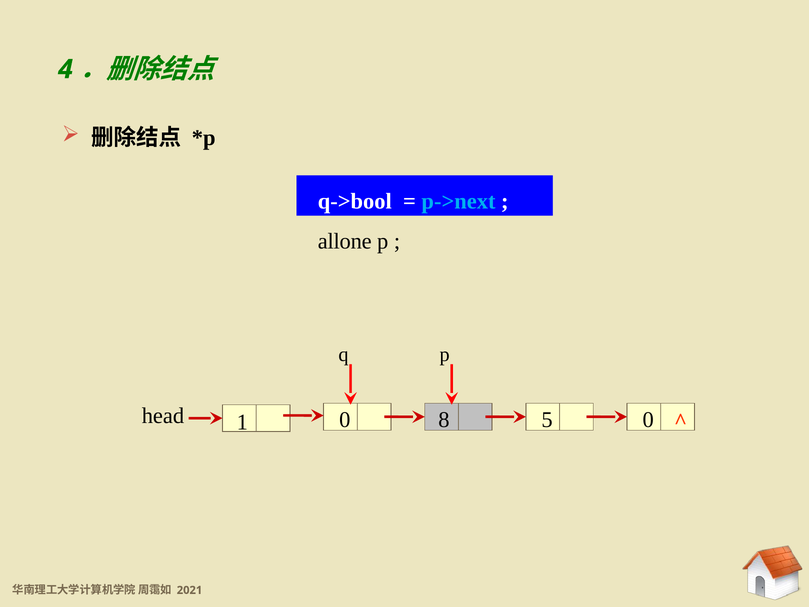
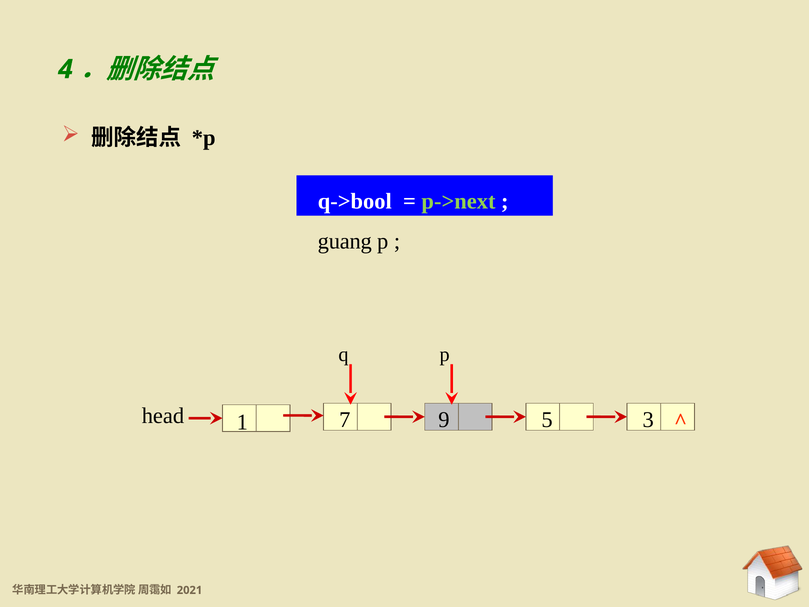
p->next colour: light blue -> light green
allone: allone -> guang
8: 8 -> 9
5 0: 0 -> 3
1 0: 0 -> 7
